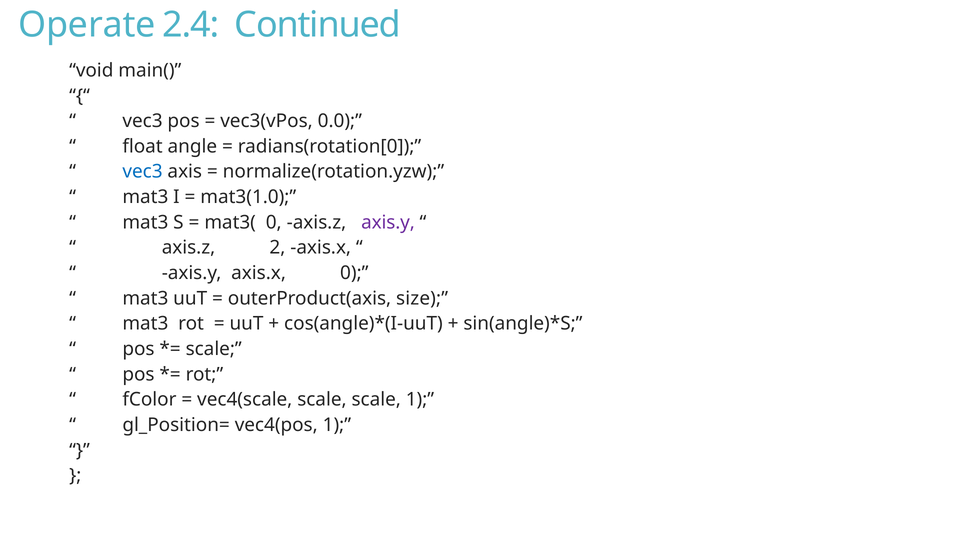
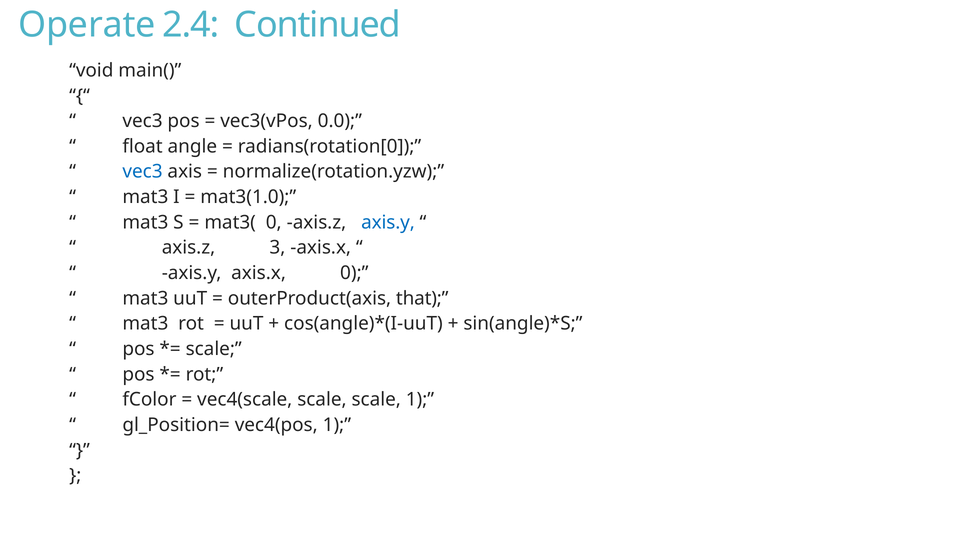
axis.y at (388, 223) colour: purple -> blue
2: 2 -> 3
size: size -> that
